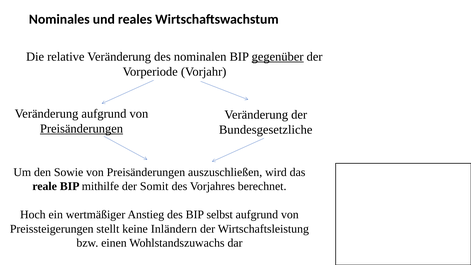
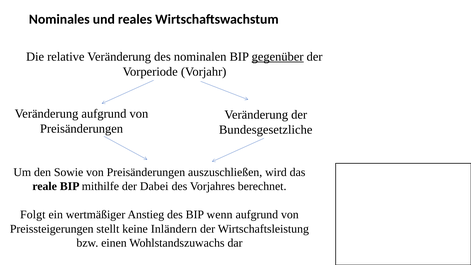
Preisänderungen at (82, 129) underline: present -> none
Somit: Somit -> Dabei
Hoch: Hoch -> Folgt
selbst: selbst -> wenn
